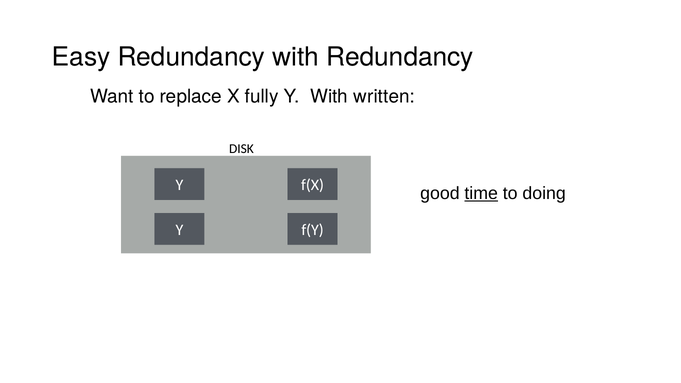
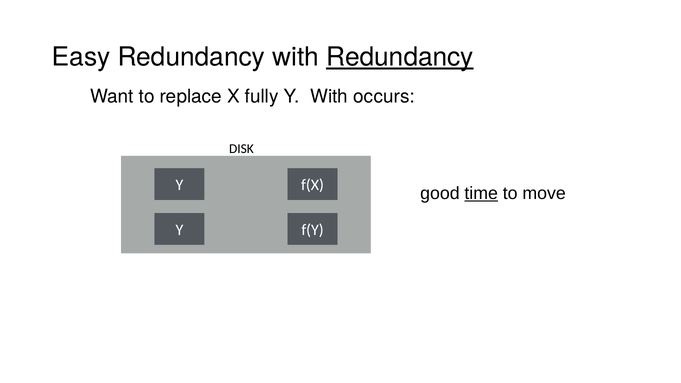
Redundancy at (400, 57) underline: none -> present
written: written -> occurs
doing: doing -> move
